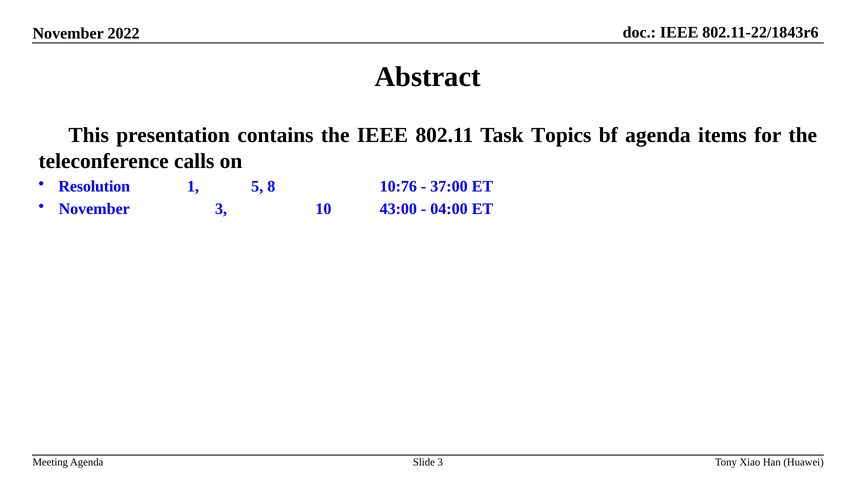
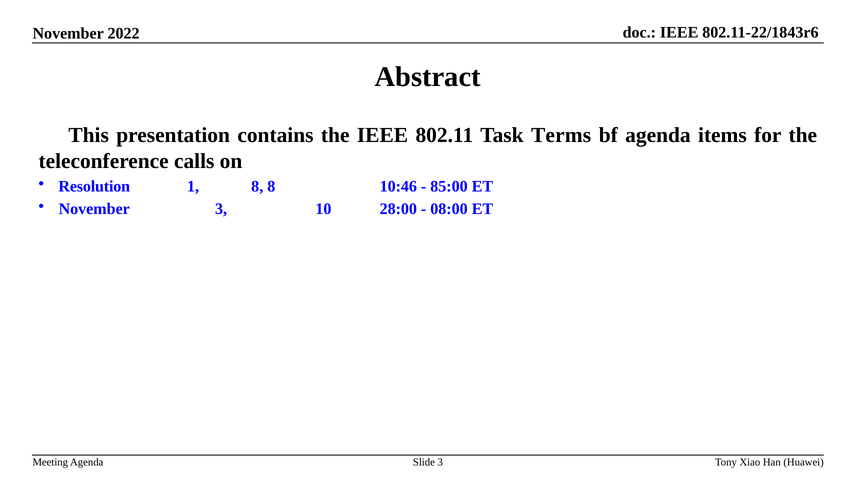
Topics: Topics -> Terms
1 5: 5 -> 8
10:76: 10:76 -> 10:46
37:00: 37:00 -> 85:00
43:00: 43:00 -> 28:00
04:00: 04:00 -> 08:00
